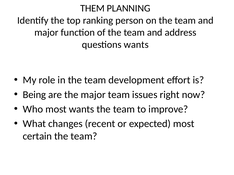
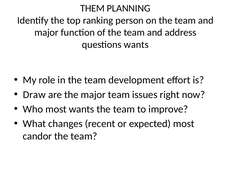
Being: Being -> Draw
certain: certain -> candor
